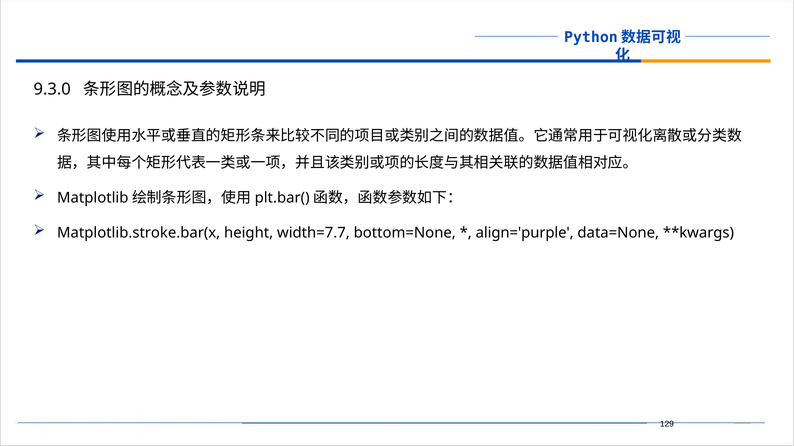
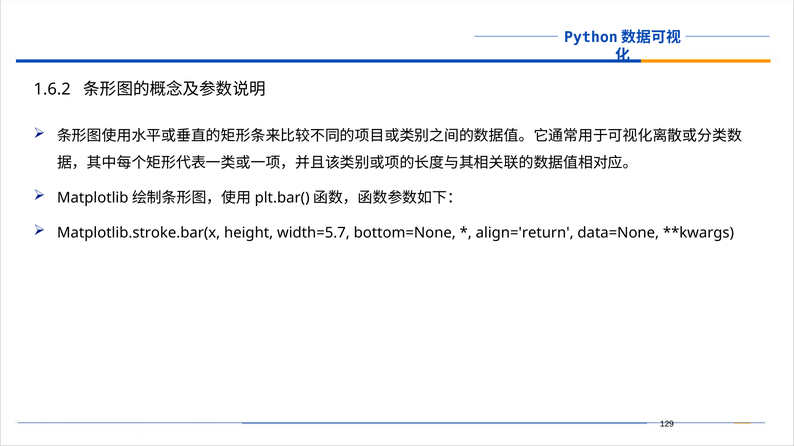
9.3.0: 9.3.0 -> 1.6.2
width=7.7: width=7.7 -> width=5.7
align='purple: align='purple -> align='return
